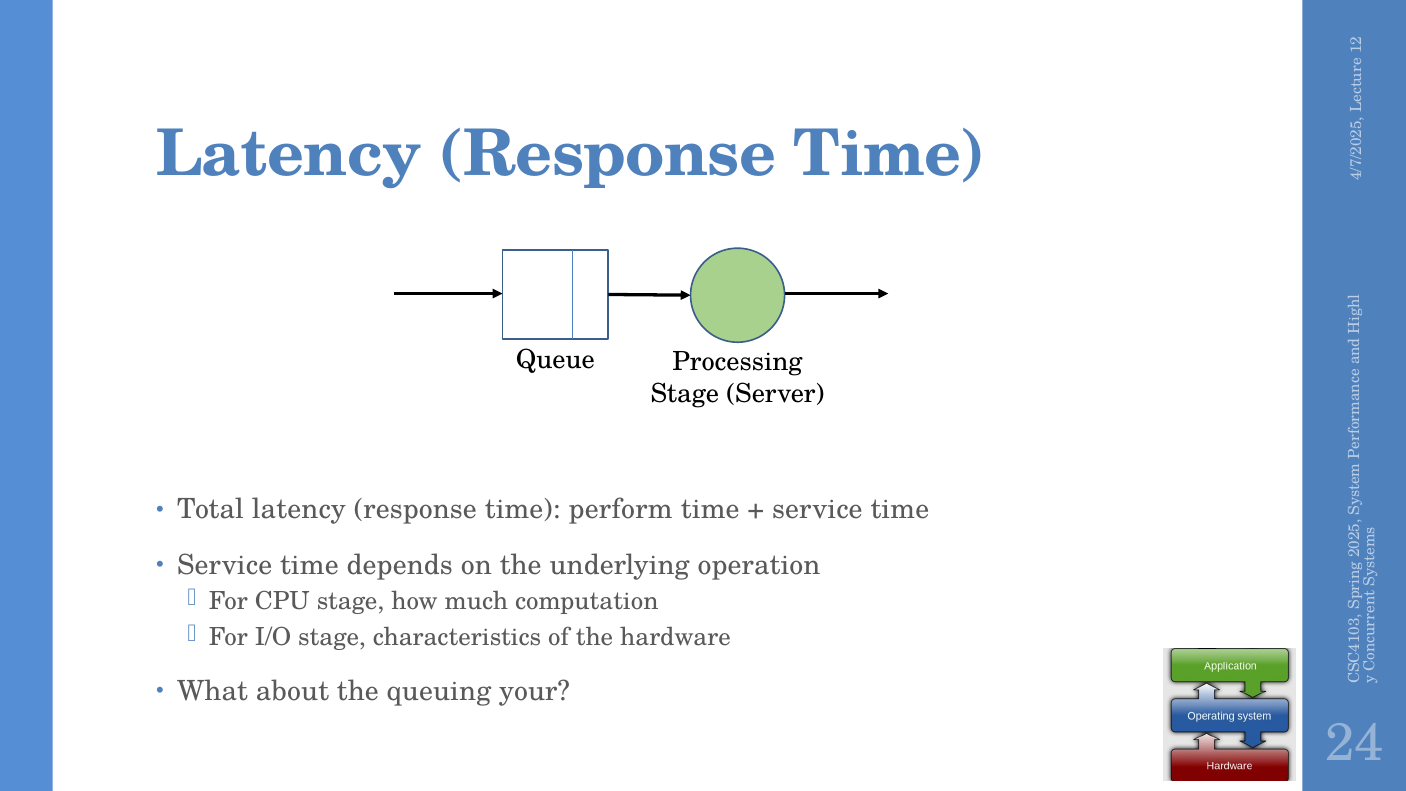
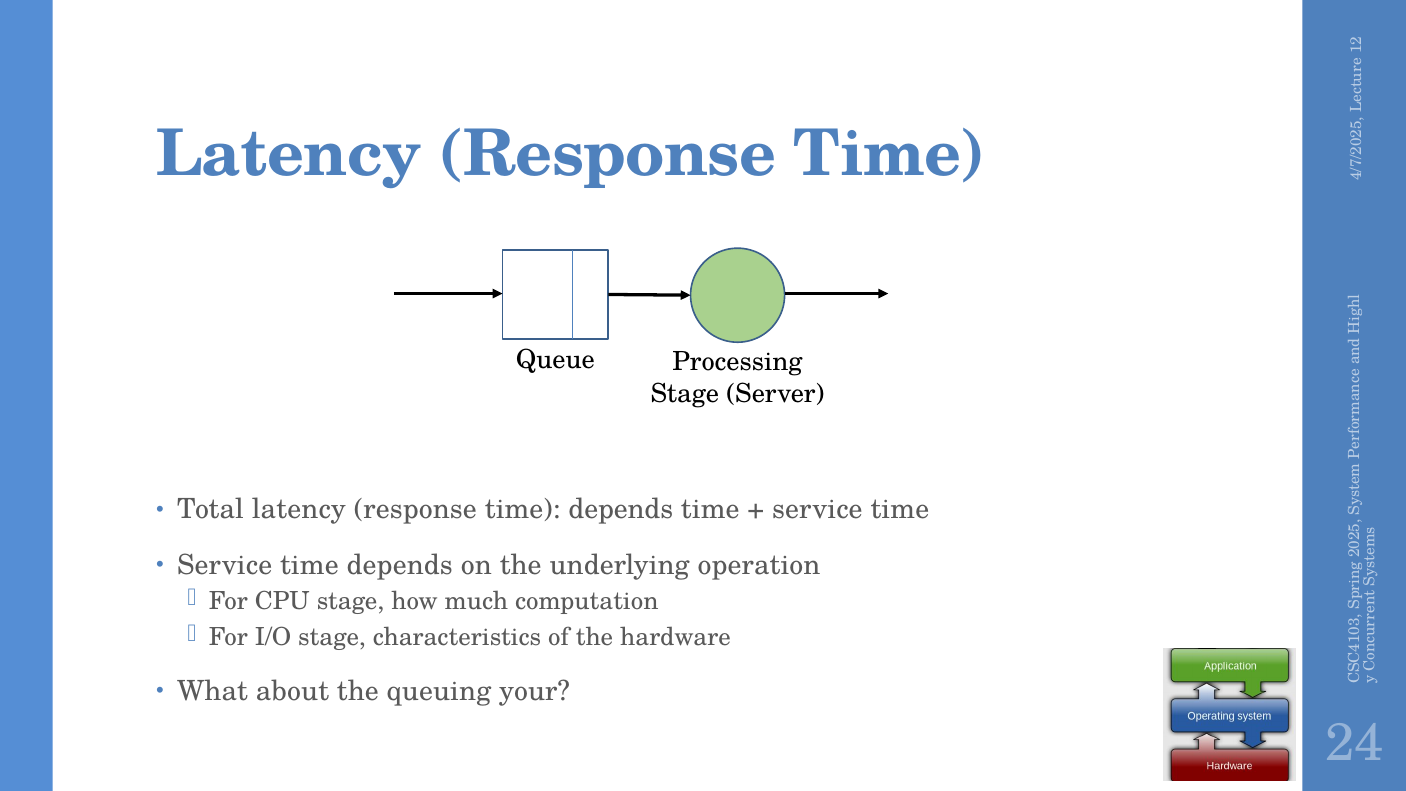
response time perform: perform -> depends
